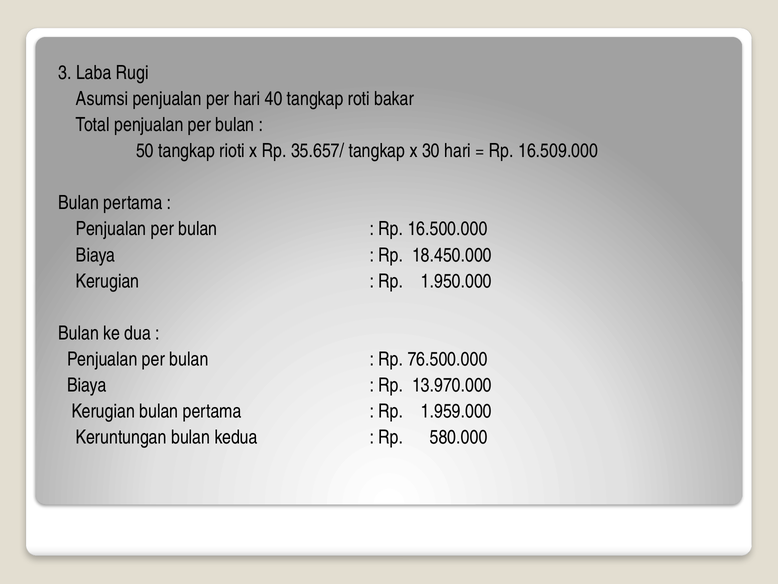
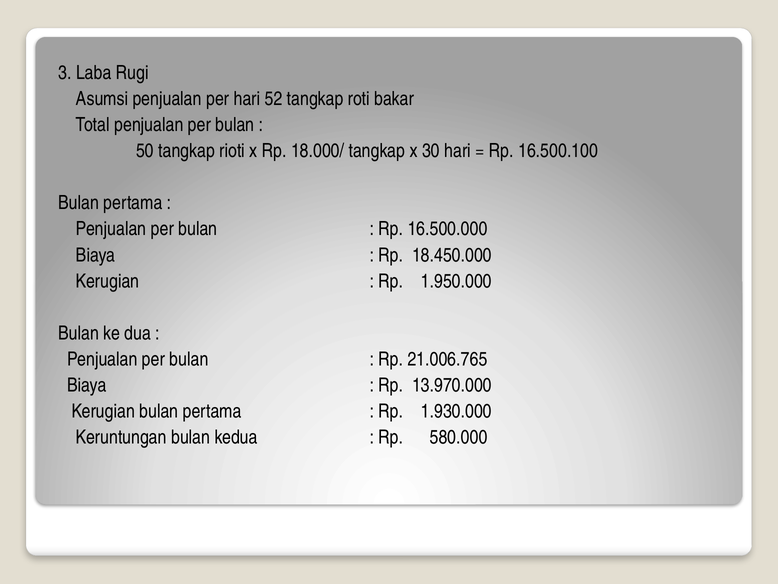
40: 40 -> 52
35.657/: 35.657/ -> 18.000/
16.509.000: 16.509.000 -> 16.500.100
76.500.000: 76.500.000 -> 21.006.765
1.959.000: 1.959.000 -> 1.930.000
